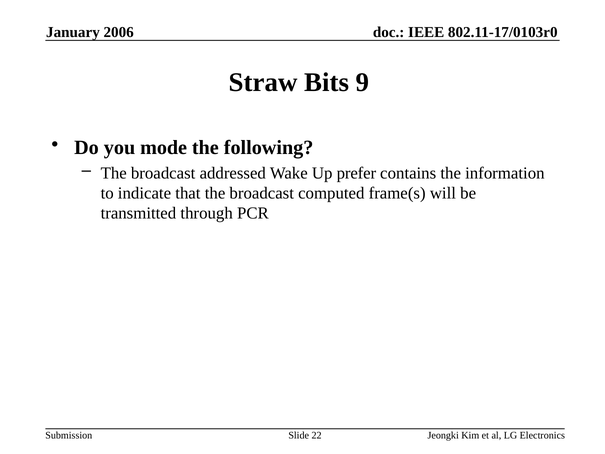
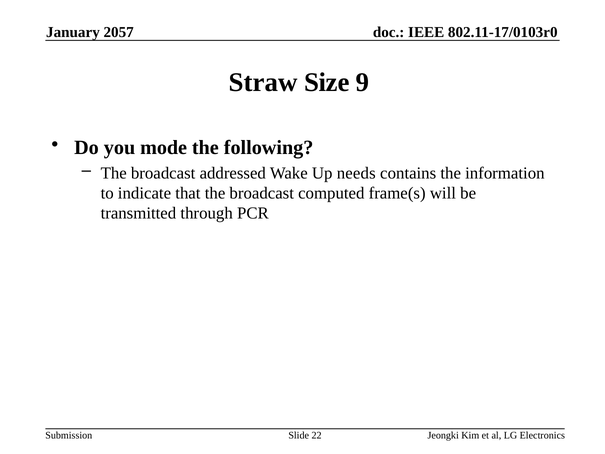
2006: 2006 -> 2057
Bits: Bits -> Size
prefer: prefer -> needs
